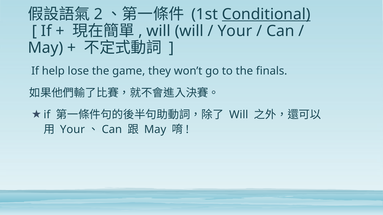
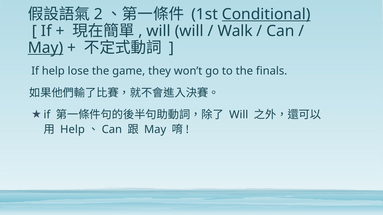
Your at (235, 31): Your -> Walk
May at (45, 48) underline: none -> present
Your at (72, 130): Your -> Help
